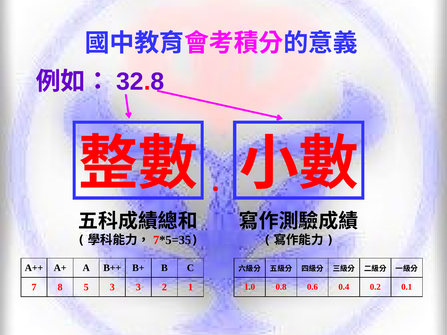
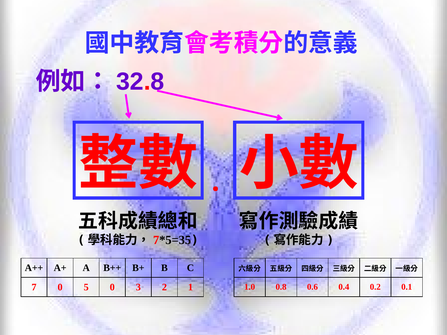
7 8: 8 -> 0
5 3: 3 -> 0
